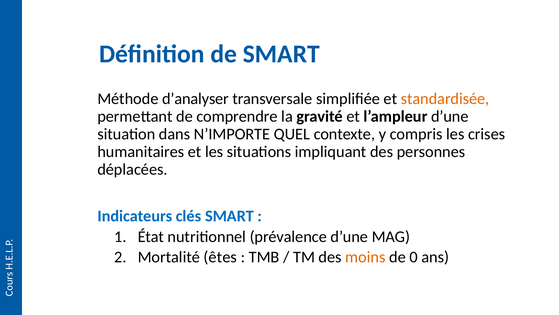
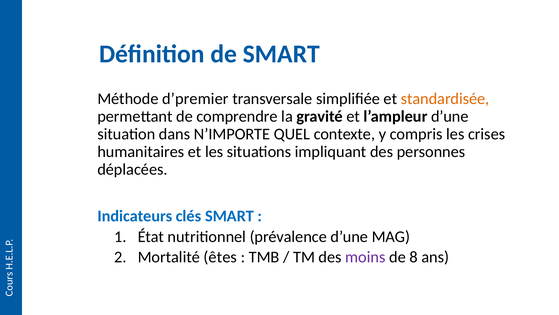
d’analyser: d’analyser -> d’premier
moins colour: orange -> purple
0: 0 -> 8
